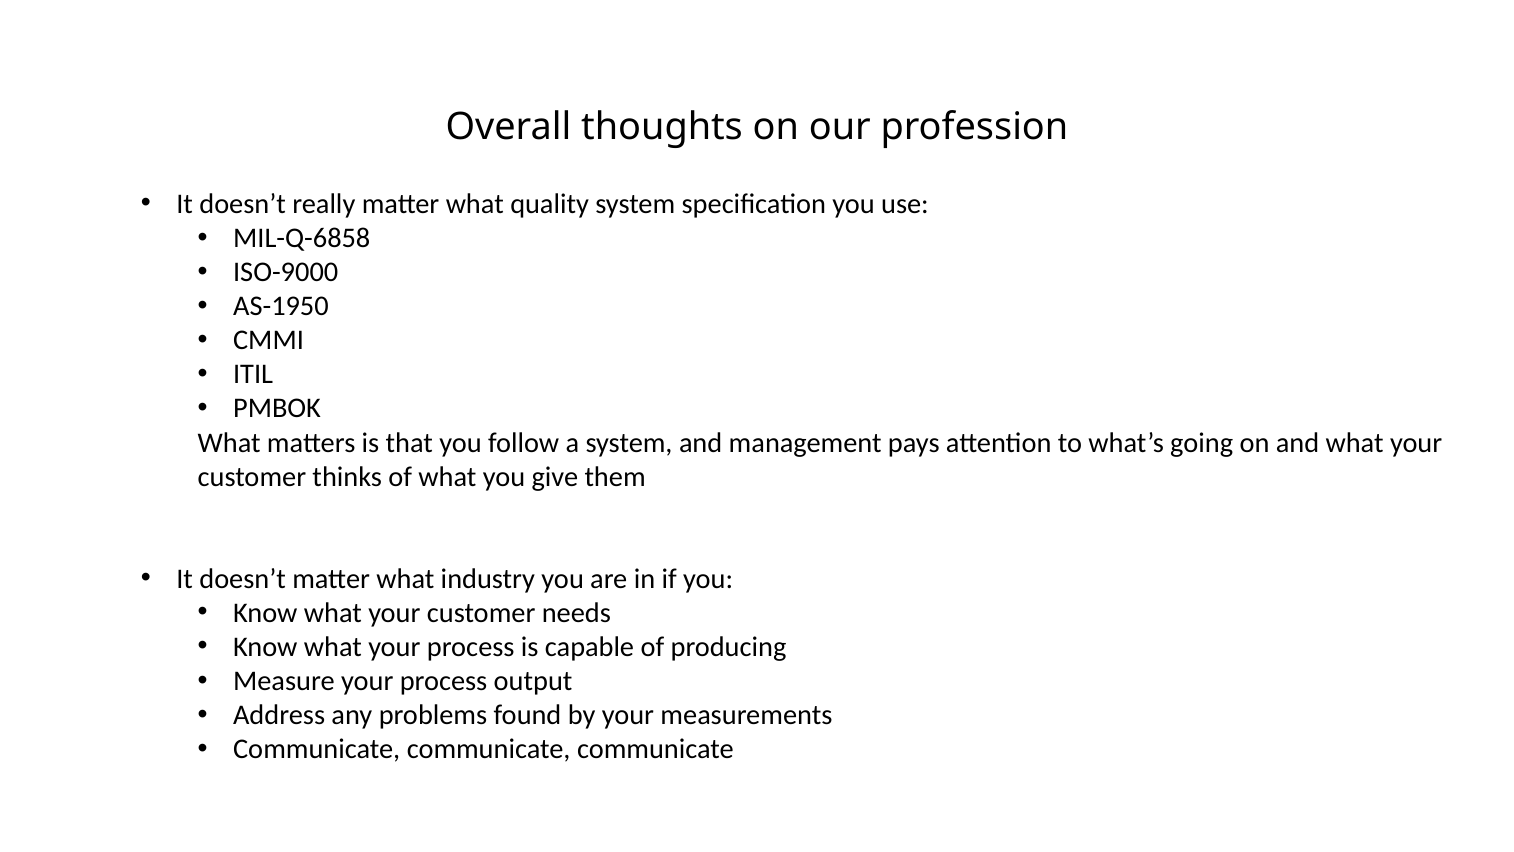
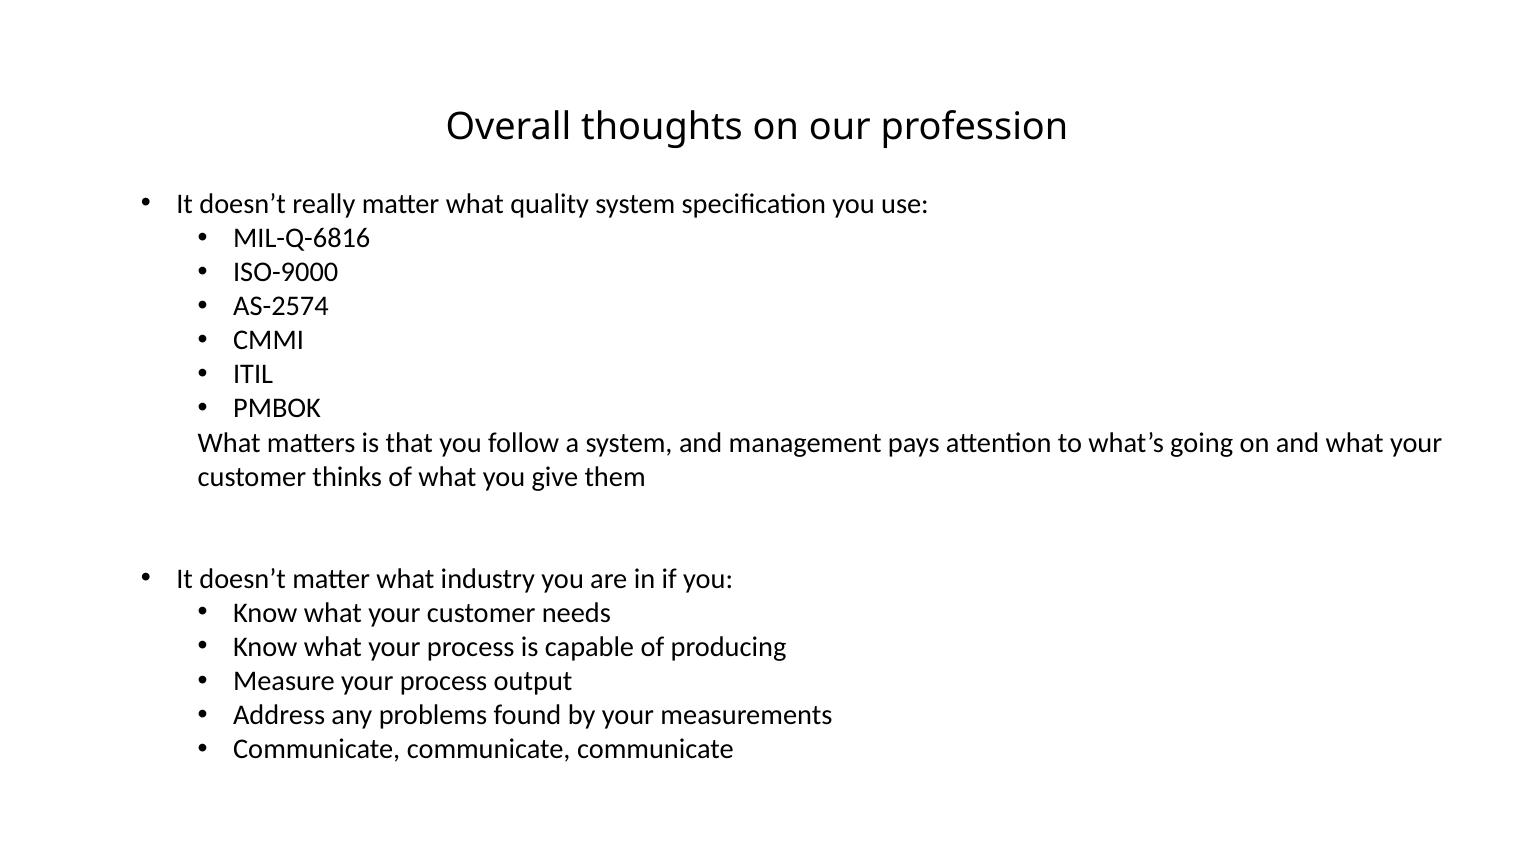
MIL-Q-6858: MIL-Q-6858 -> MIL-Q-6816
AS-1950: AS-1950 -> AS-2574
